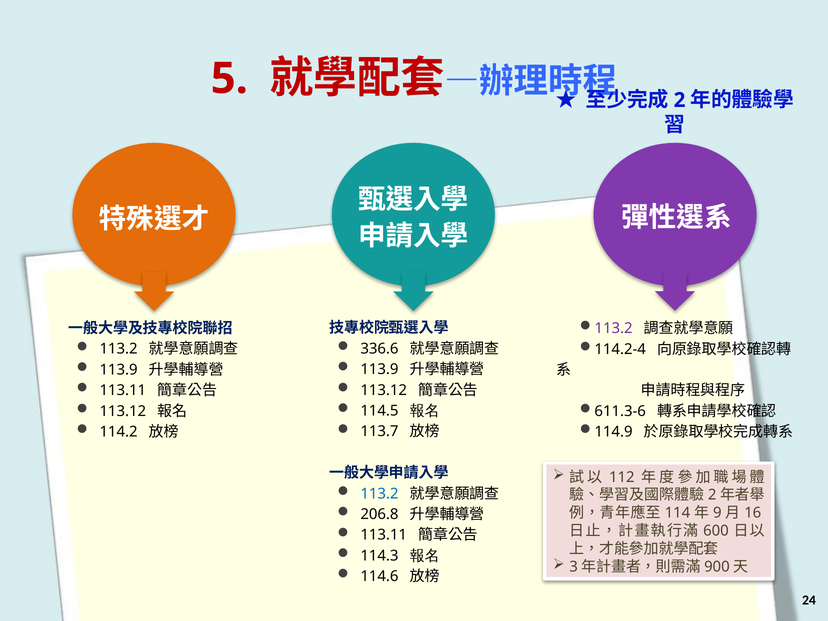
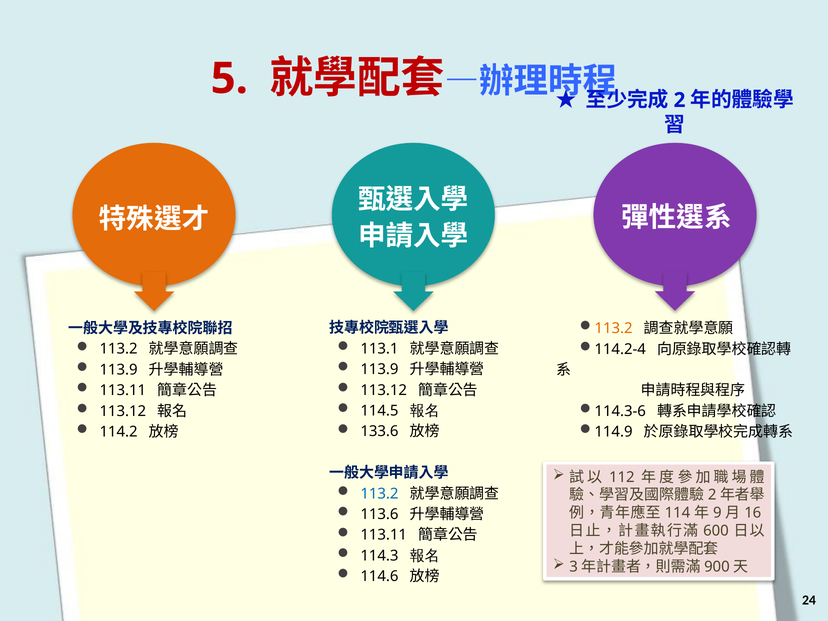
113.2 at (614, 328) colour: purple -> orange
336.6: 336.6 -> 113.1
611.3-6: 611.3-6 -> 114.3-6
113.7: 113.7 -> 133.6
206.8: 206.8 -> 113.6
